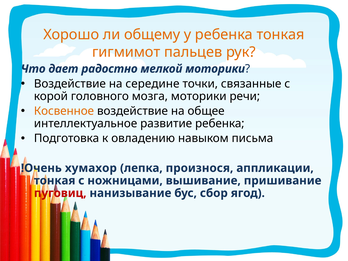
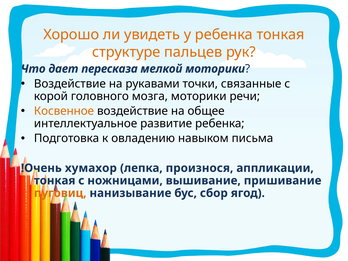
общему: общему -> увидеть
гигмимот: гигмимот -> структуре
радостно: радостно -> пересказа
середине: середине -> рукавами
пуговиц colour: red -> orange
